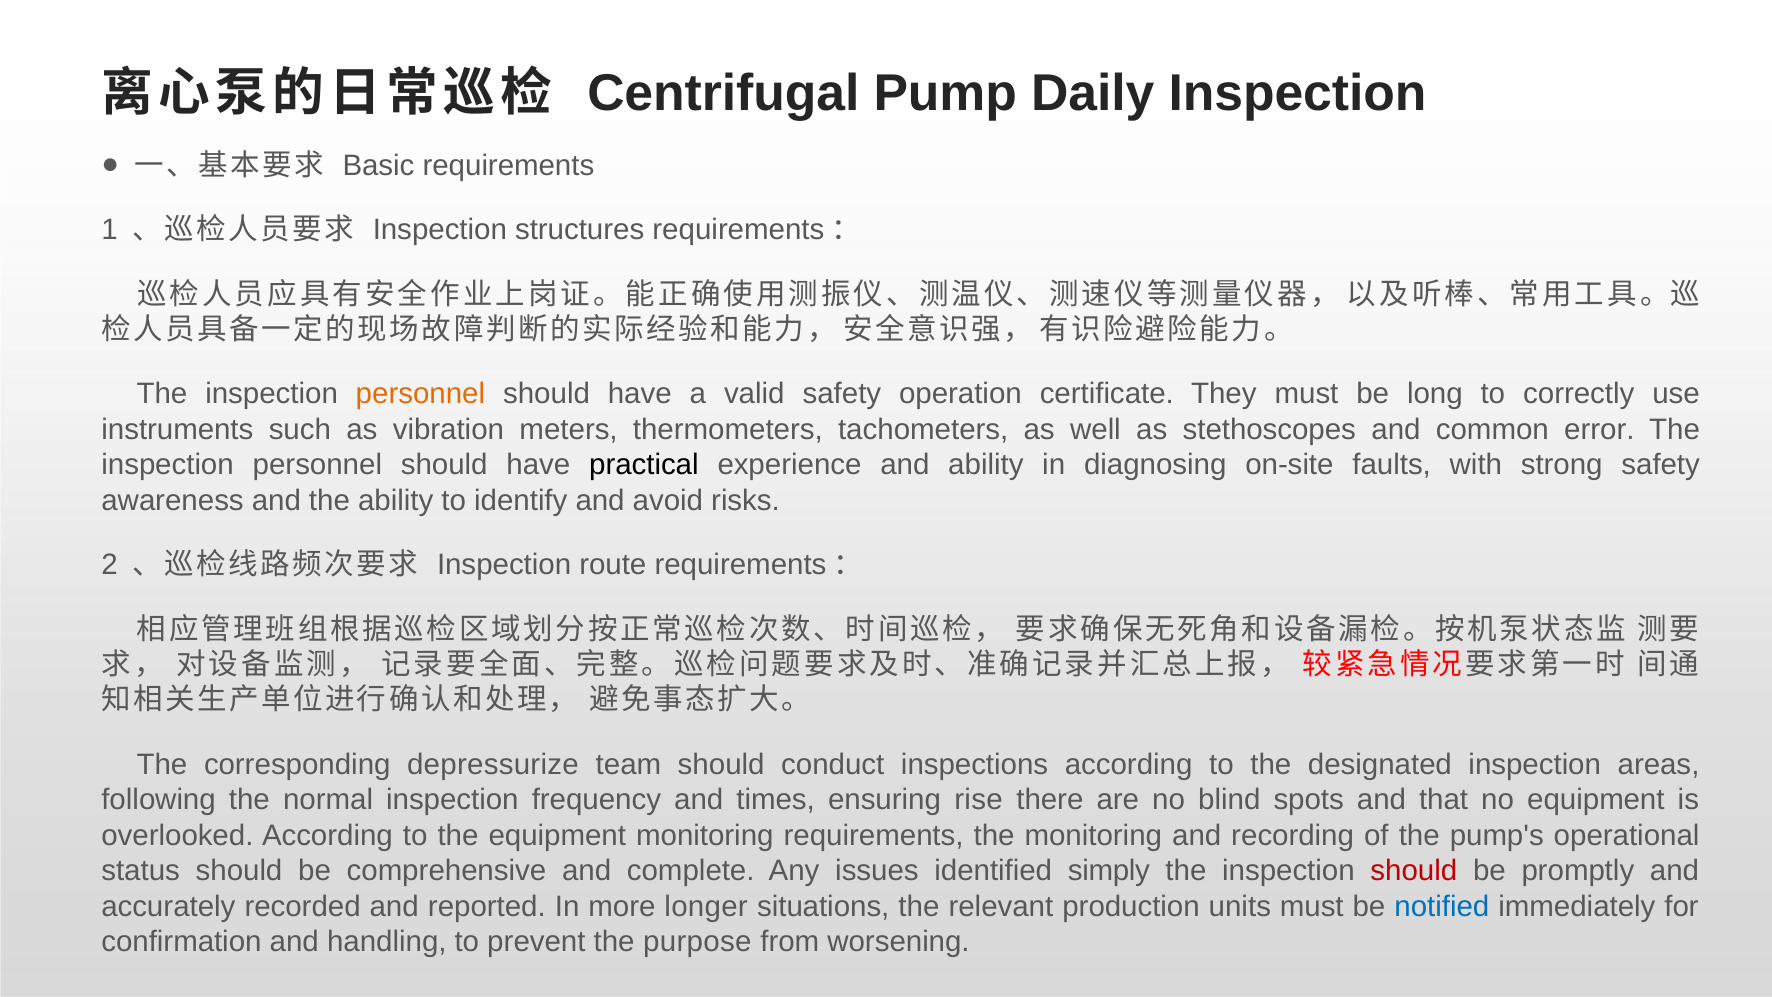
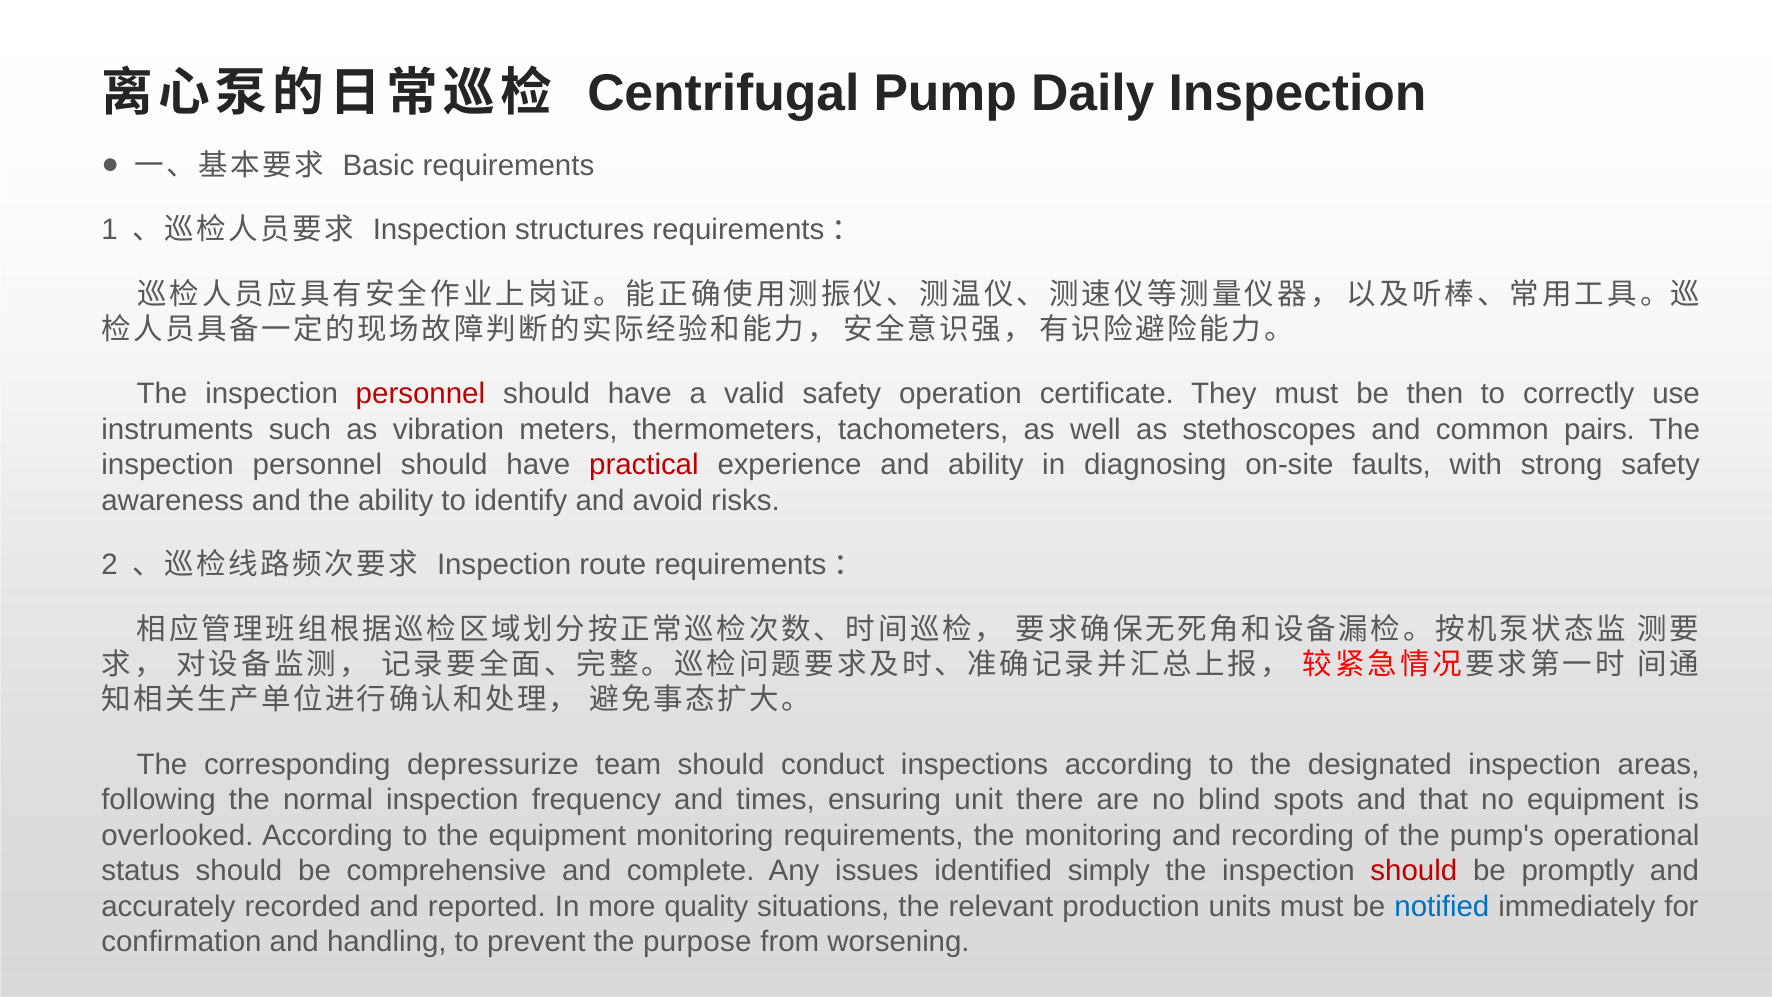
personnel at (420, 394) colour: orange -> red
long: long -> then
error: error -> pairs
practical colour: black -> red
rise: rise -> unit
longer: longer -> quality
